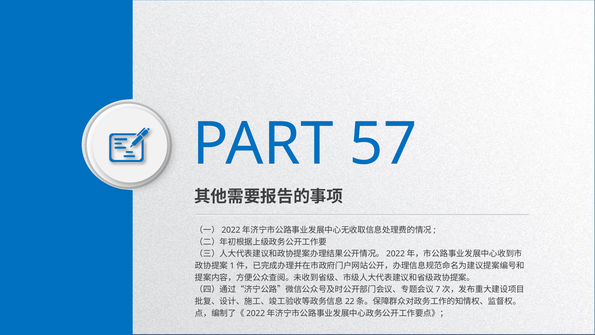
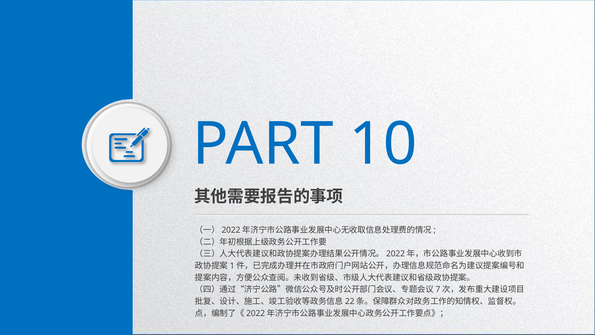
57: 57 -> 10
